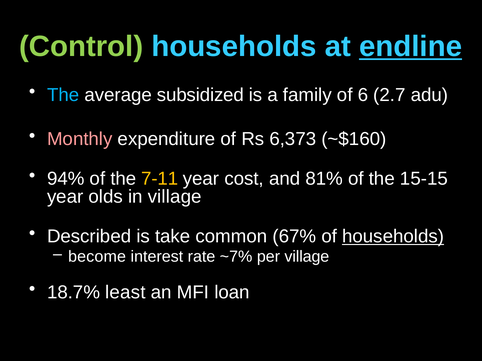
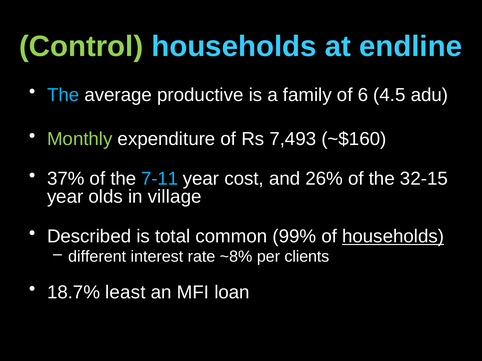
endline underline: present -> none
subsidized: subsidized -> productive
2.7: 2.7 -> 4.5
Monthly colour: pink -> light green
6,373: 6,373 -> 7,493
94%: 94% -> 37%
7-11 colour: yellow -> light blue
81%: 81% -> 26%
15-15: 15-15 -> 32-15
take: take -> total
67%: 67% -> 99%
become: become -> different
~7%: ~7% -> ~8%
per village: village -> clients
